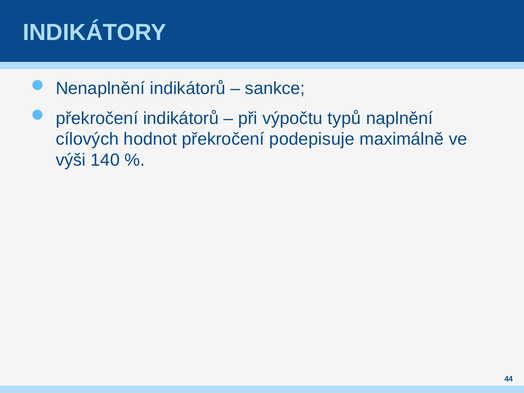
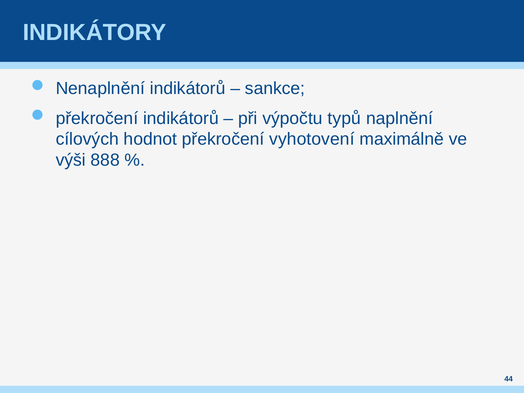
podepisuje: podepisuje -> vyhotovení
140: 140 -> 888
